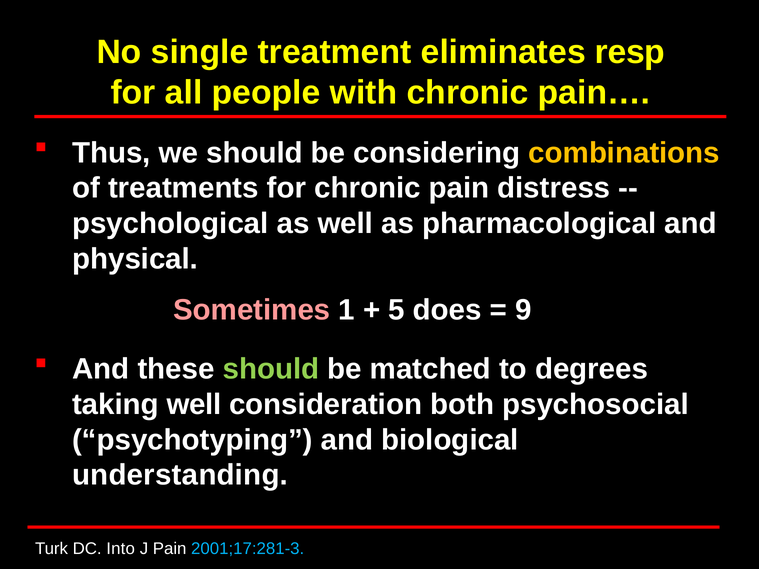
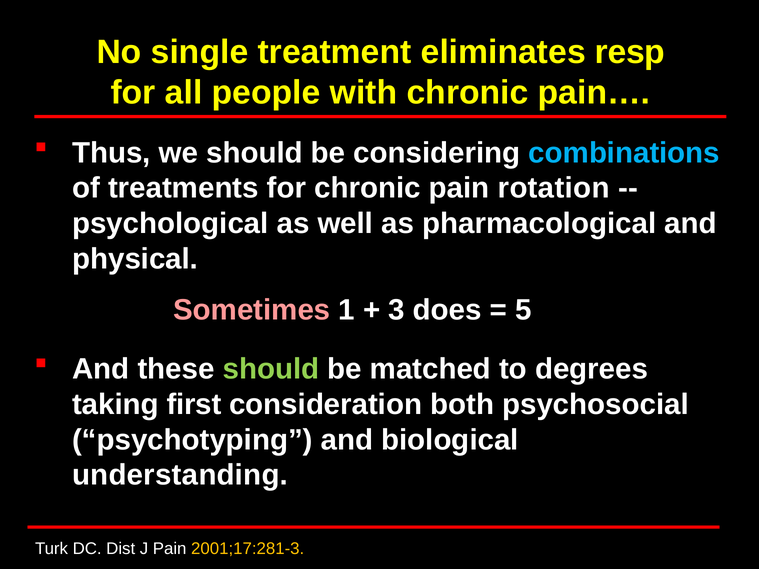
combinations colour: yellow -> light blue
distress: distress -> rotation
5: 5 -> 3
9: 9 -> 5
taking well: well -> first
Into: Into -> Dist
2001;17:281-3 colour: light blue -> yellow
